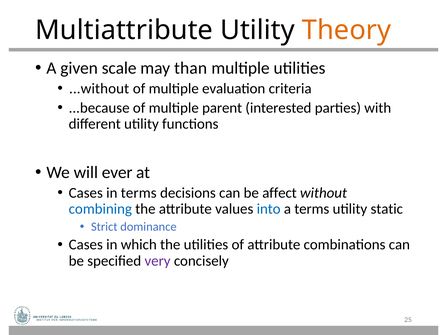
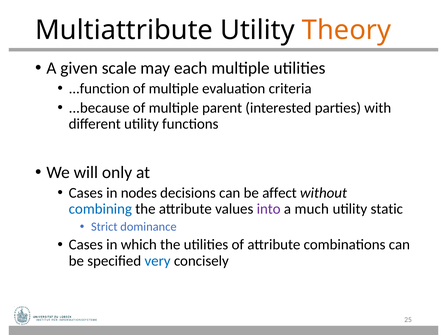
than: than -> each
...without: ...without -> ...function
ever: ever -> only
in terms: terms -> nodes
into colour: blue -> purple
a terms: terms -> much
very colour: purple -> blue
